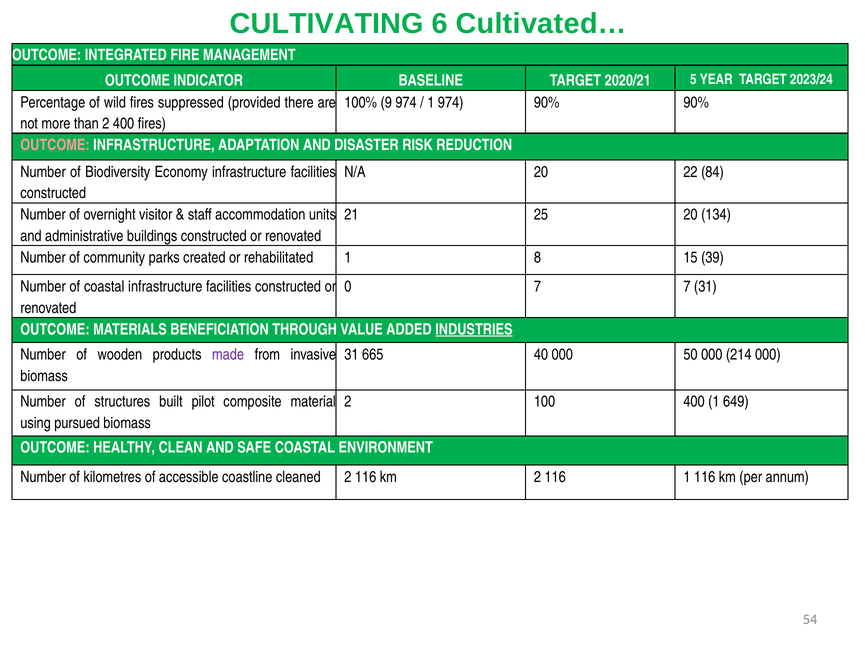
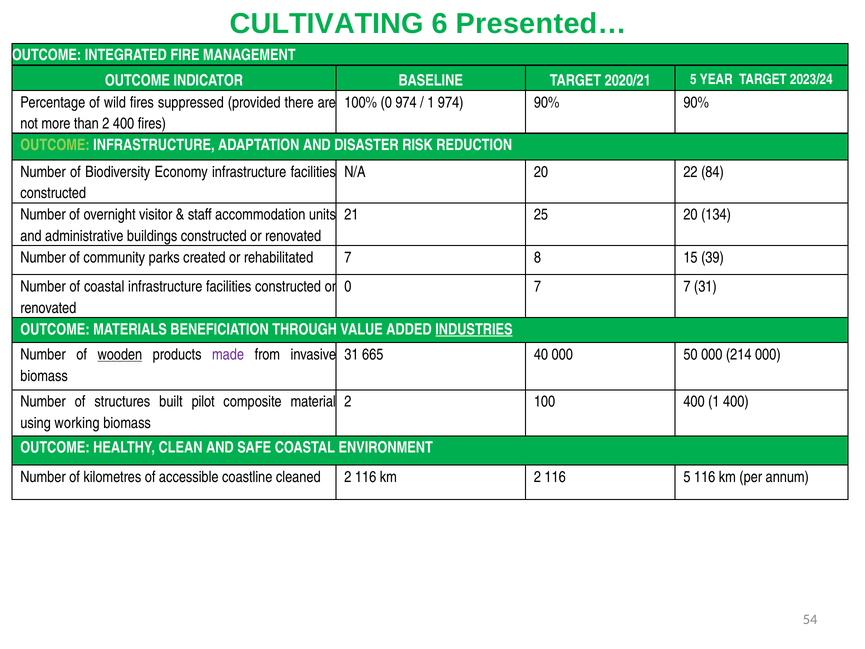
Cultivated…: Cultivated… -> Presented…
100% 9: 9 -> 0
OUTCOME at (55, 145) colour: pink -> light green
rehabilitated 1: 1 -> 7
wooden underline: none -> present
1 649: 649 -> 400
pursued: pursued -> working
116 1: 1 -> 5
